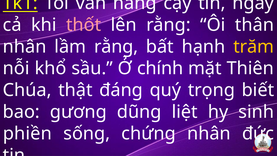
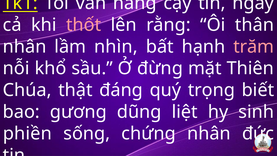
lầm rằng: rằng -> nhìn
trăm colour: yellow -> pink
chính: chính -> đừng
